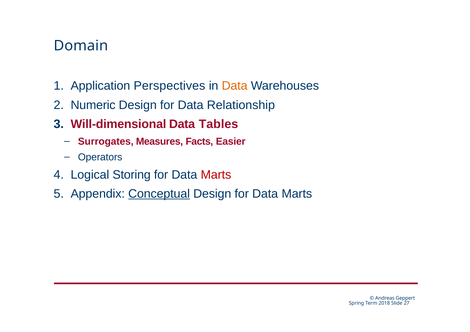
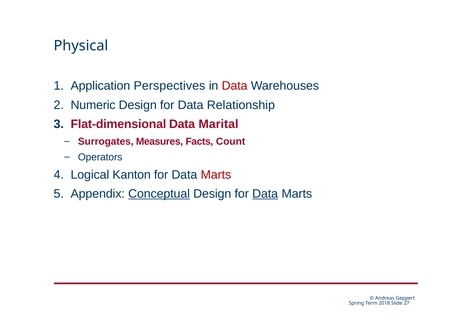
Domain: Domain -> Physical
Data at (235, 86) colour: orange -> red
Will-dimensional: Will-dimensional -> Flat-dimensional
Tables: Tables -> Marital
Easier: Easier -> Count
Storing: Storing -> Kanton
Data at (265, 194) underline: none -> present
